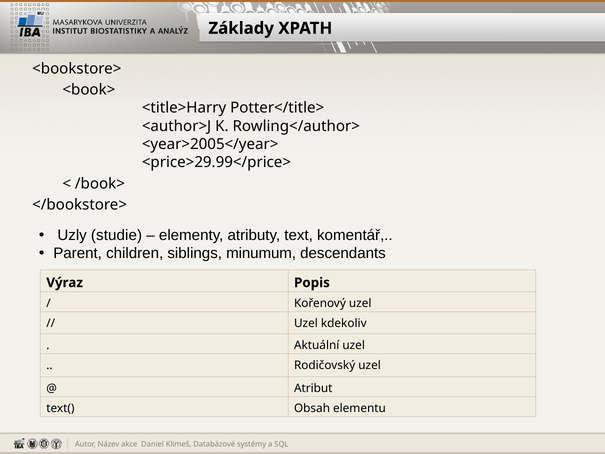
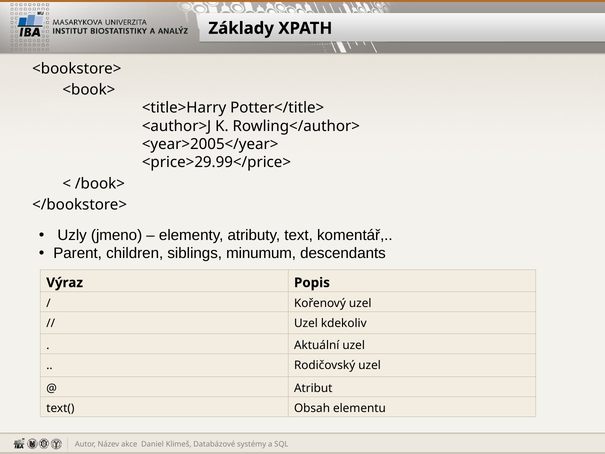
studie: studie -> jmeno
